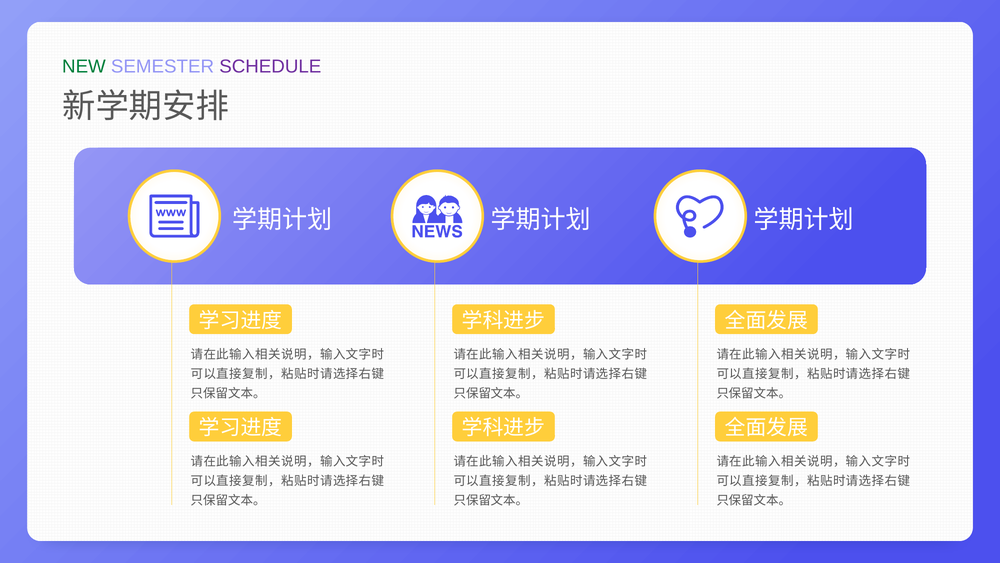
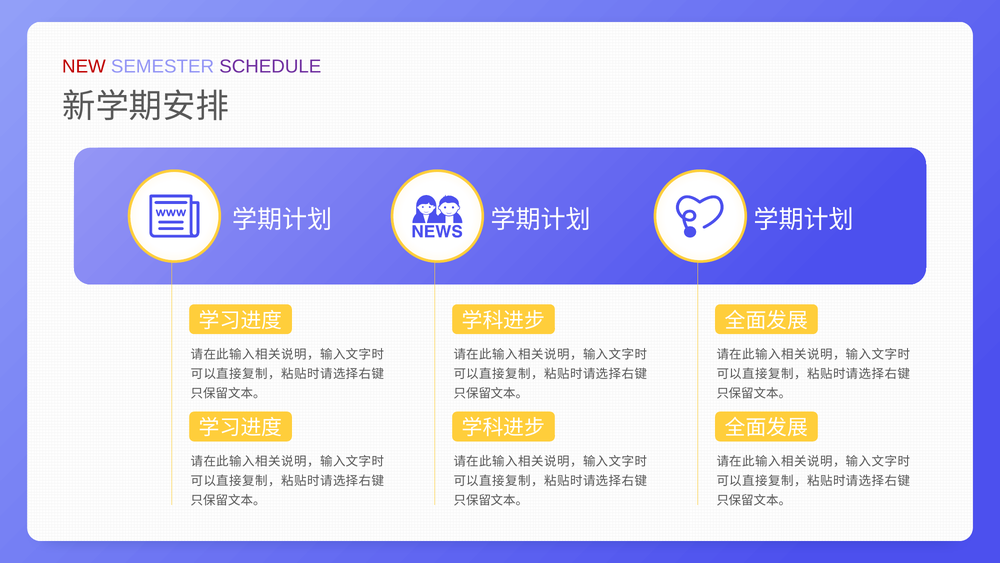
NEW colour: green -> red
